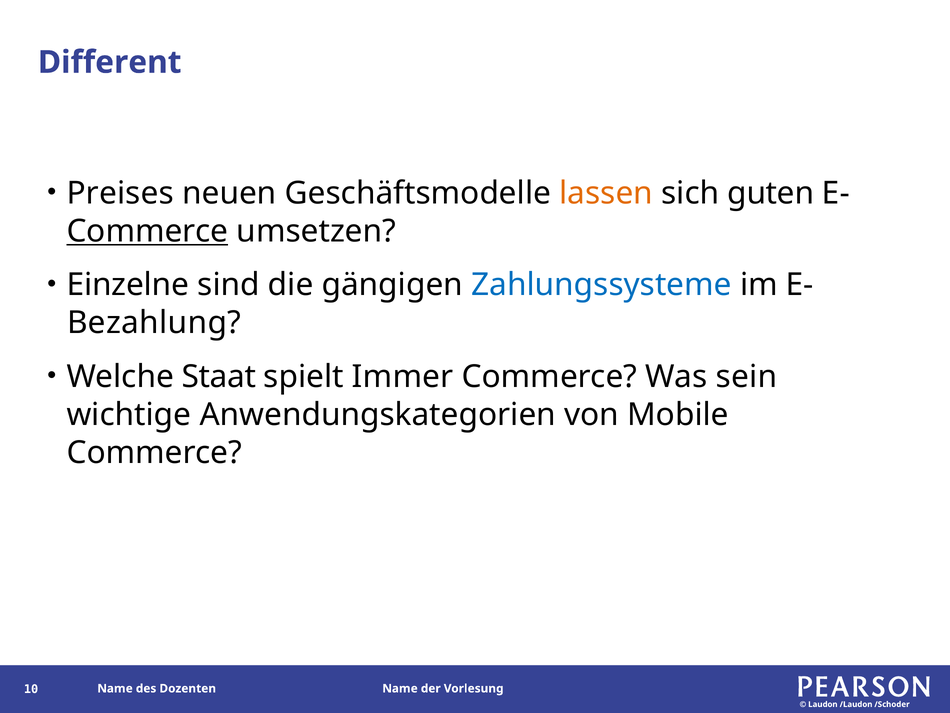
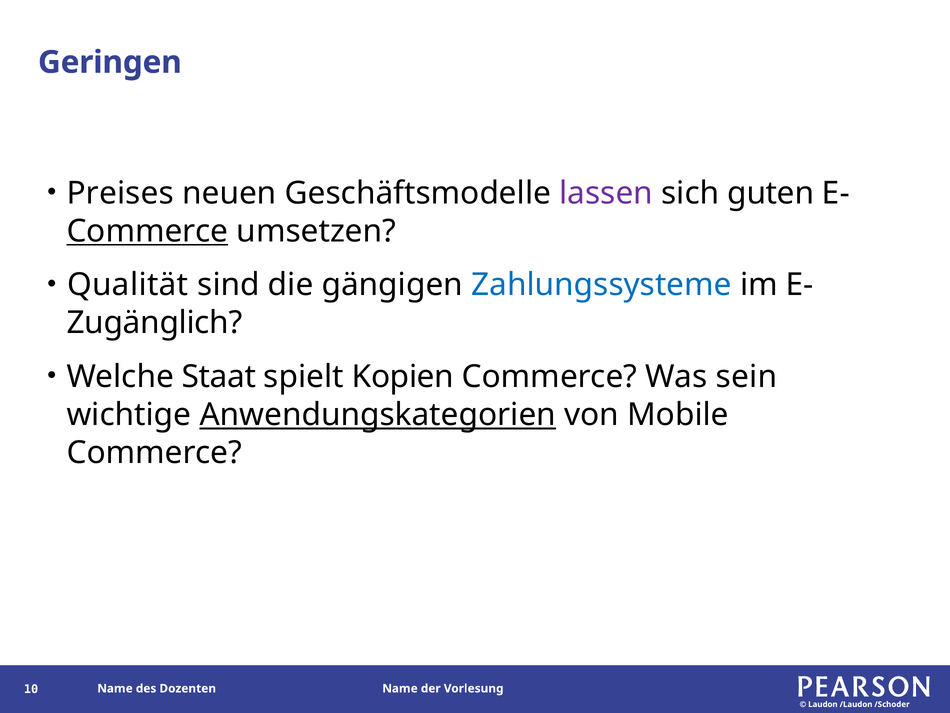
Different: Different -> Geringen
lassen colour: orange -> purple
Einzelne: Einzelne -> Qualität
Bezahlung: Bezahlung -> Zugänglich
Immer: Immer -> Kopien
Anwendungskategorien underline: none -> present
